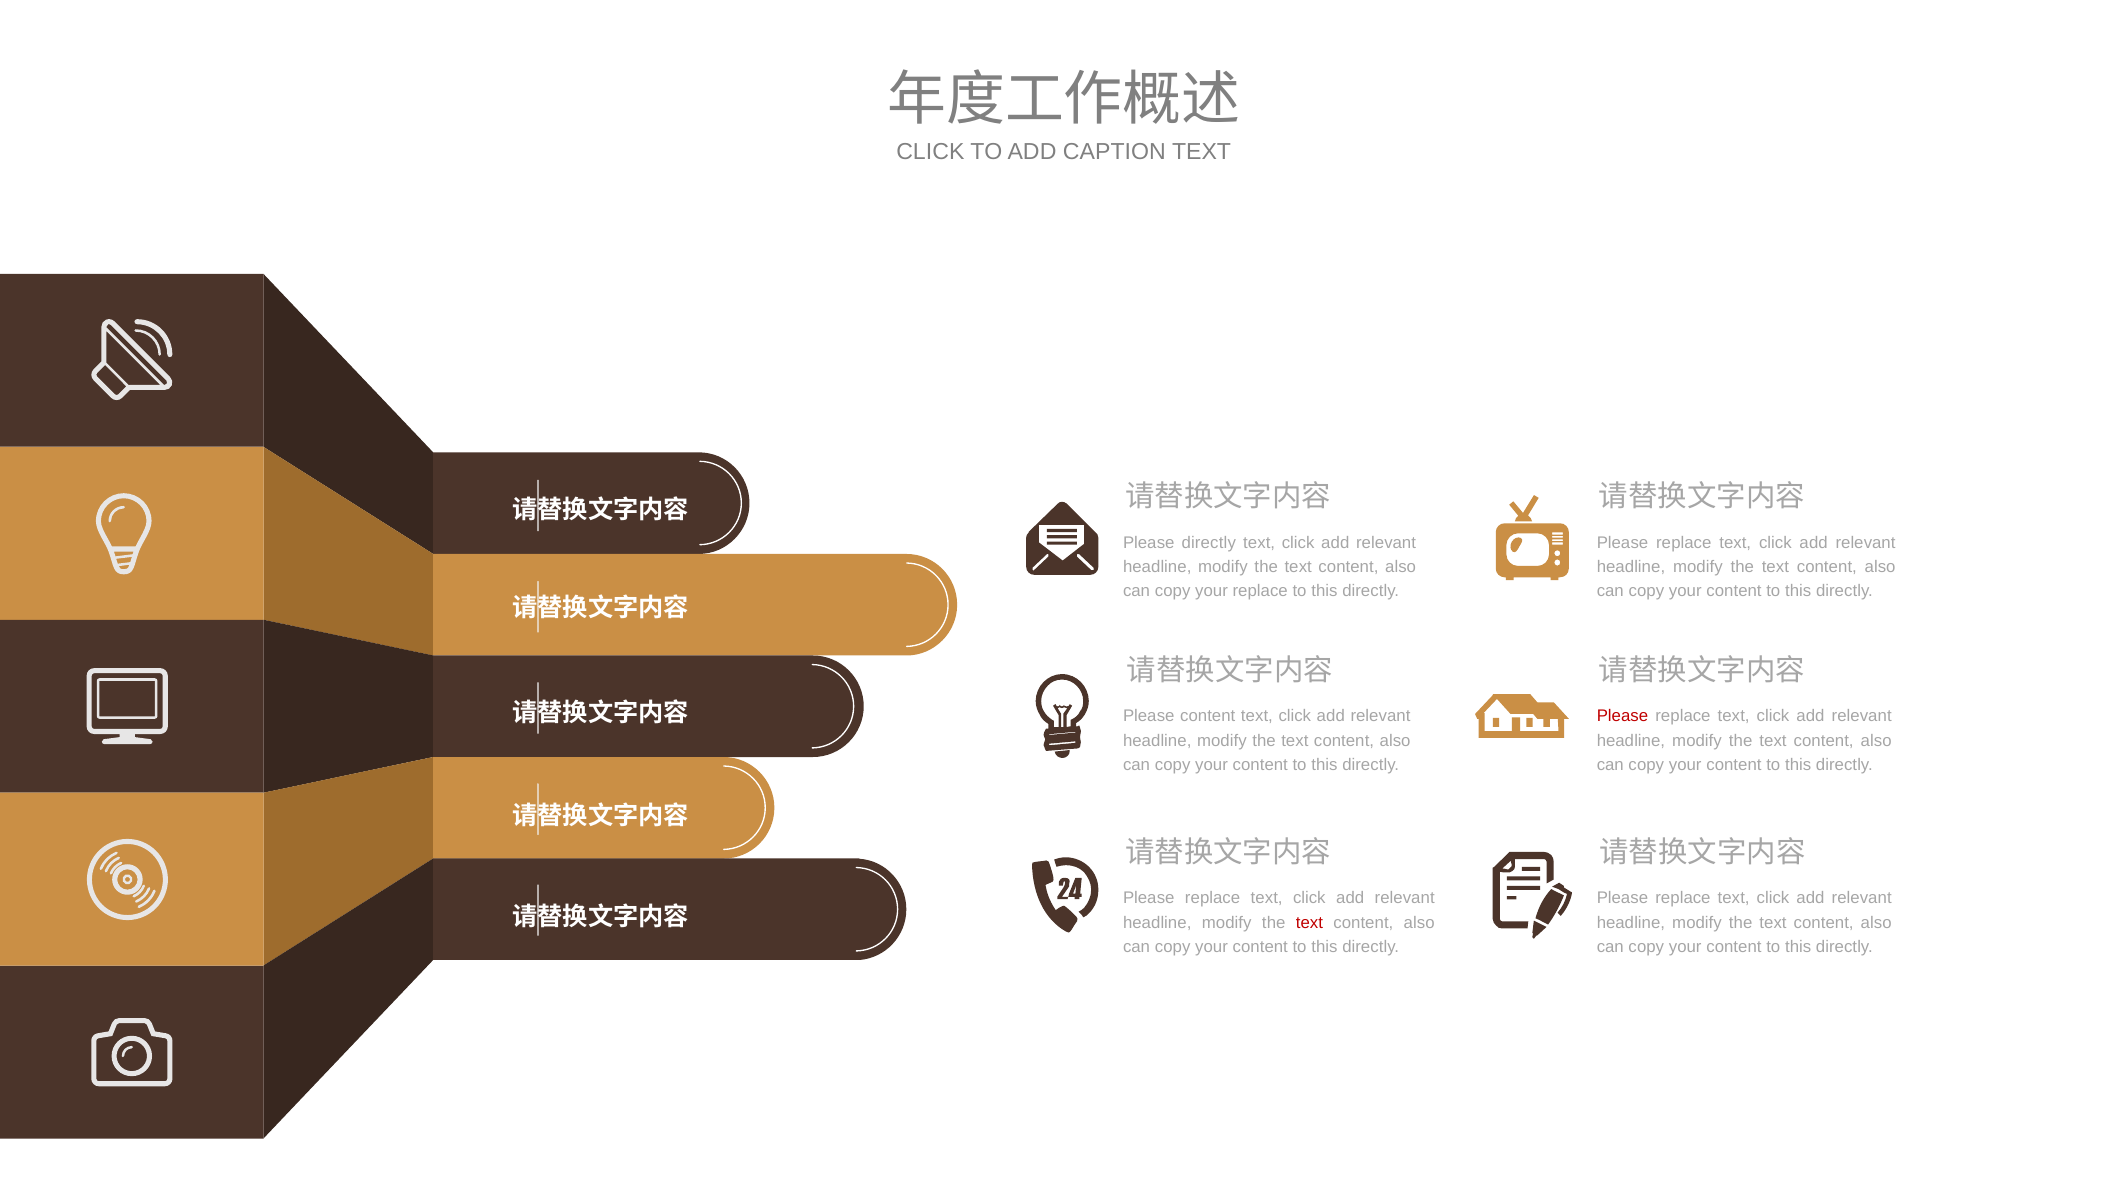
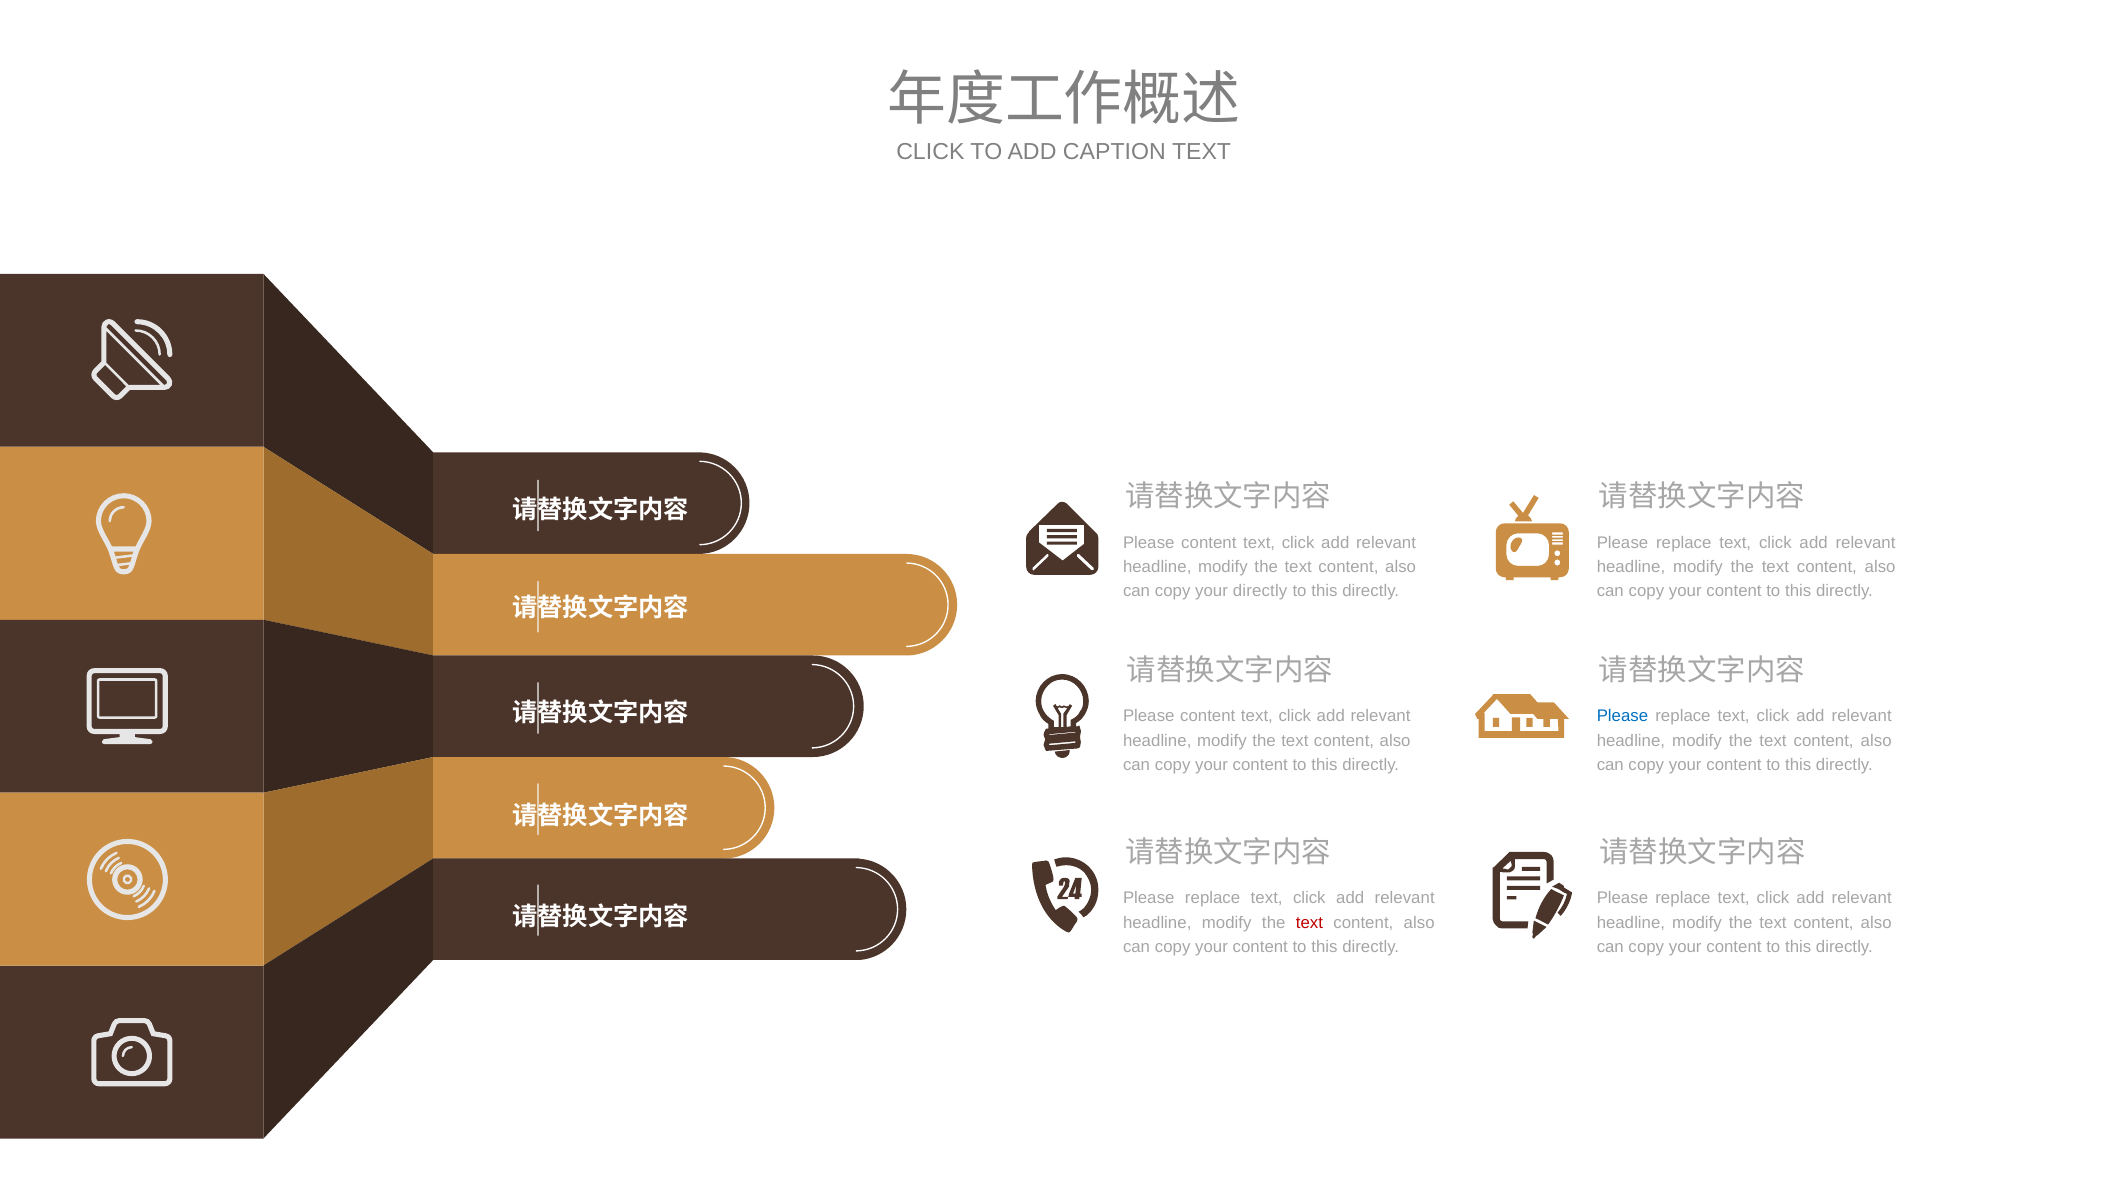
directly at (1209, 543): directly -> content
your replace: replace -> directly
Please at (1622, 716) colour: red -> blue
